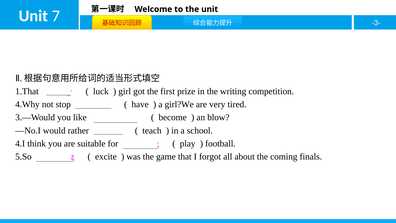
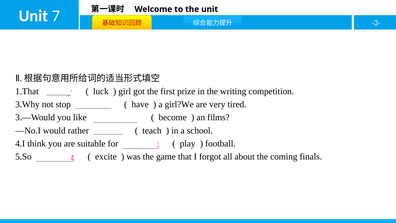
4.Why: 4.Why -> 3.Why
blow: blow -> films
